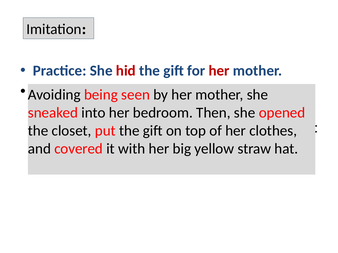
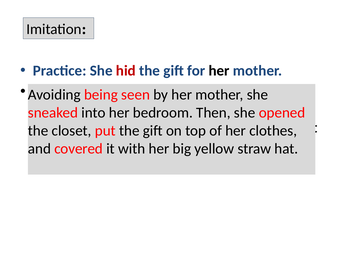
her at (219, 71) colour: red -> black
